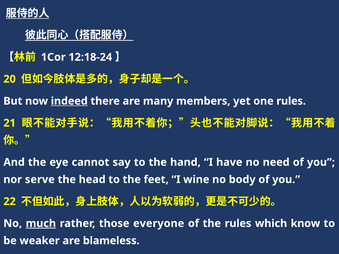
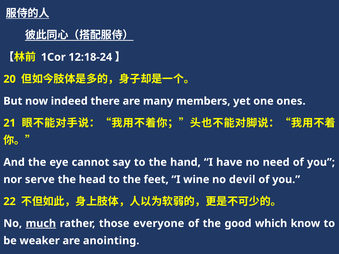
indeed underline: present -> none
one rules: rules -> ones
body: body -> devil
the rules: rules -> good
blameless: blameless -> anointing
